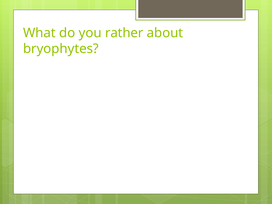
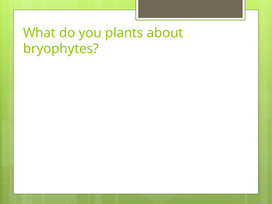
rather: rather -> plants
